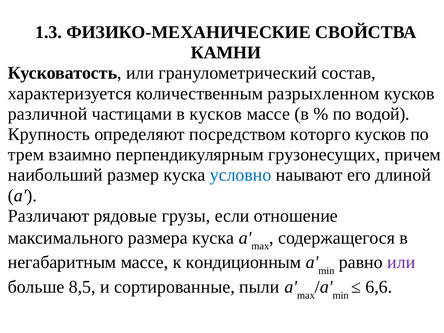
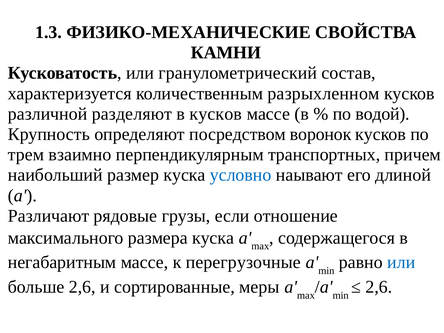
частицами: частицами -> разделяют
которго: которго -> воронок
грузонесущих: грузонесущих -> транспортных
кондиционным: кондиционным -> перегрузочные
или at (401, 262) colour: purple -> blue
больше 8,5: 8,5 -> 2,6
пыли: пыли -> меры
6,6 at (379, 287): 6,6 -> 2,6
